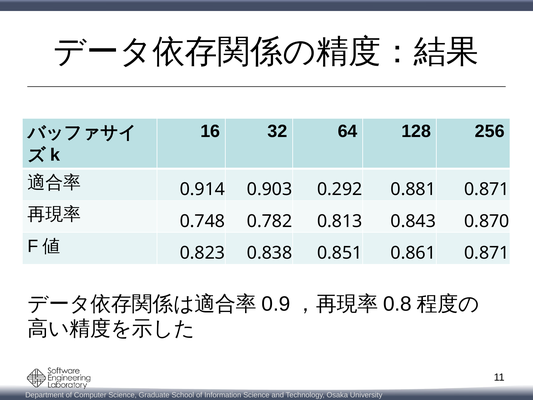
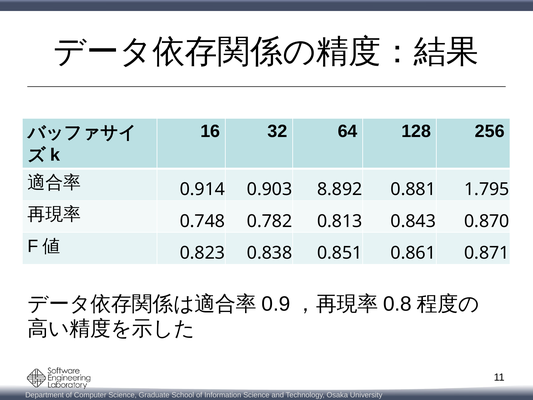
0.292: 0.292 -> 8.892
0.881 0.871: 0.871 -> 1.795
